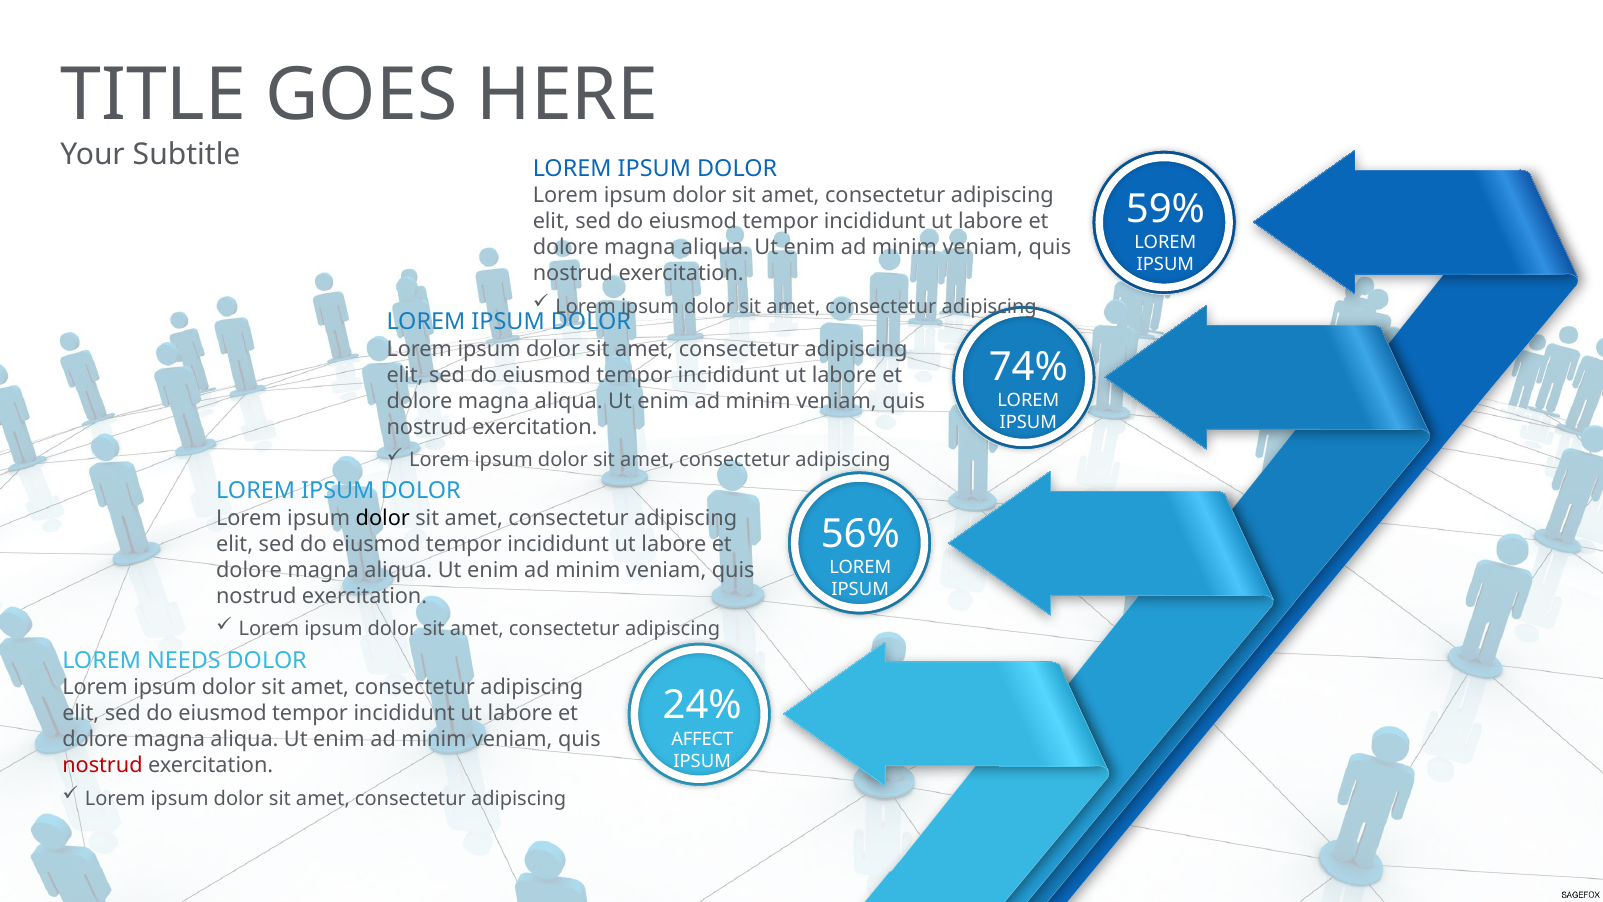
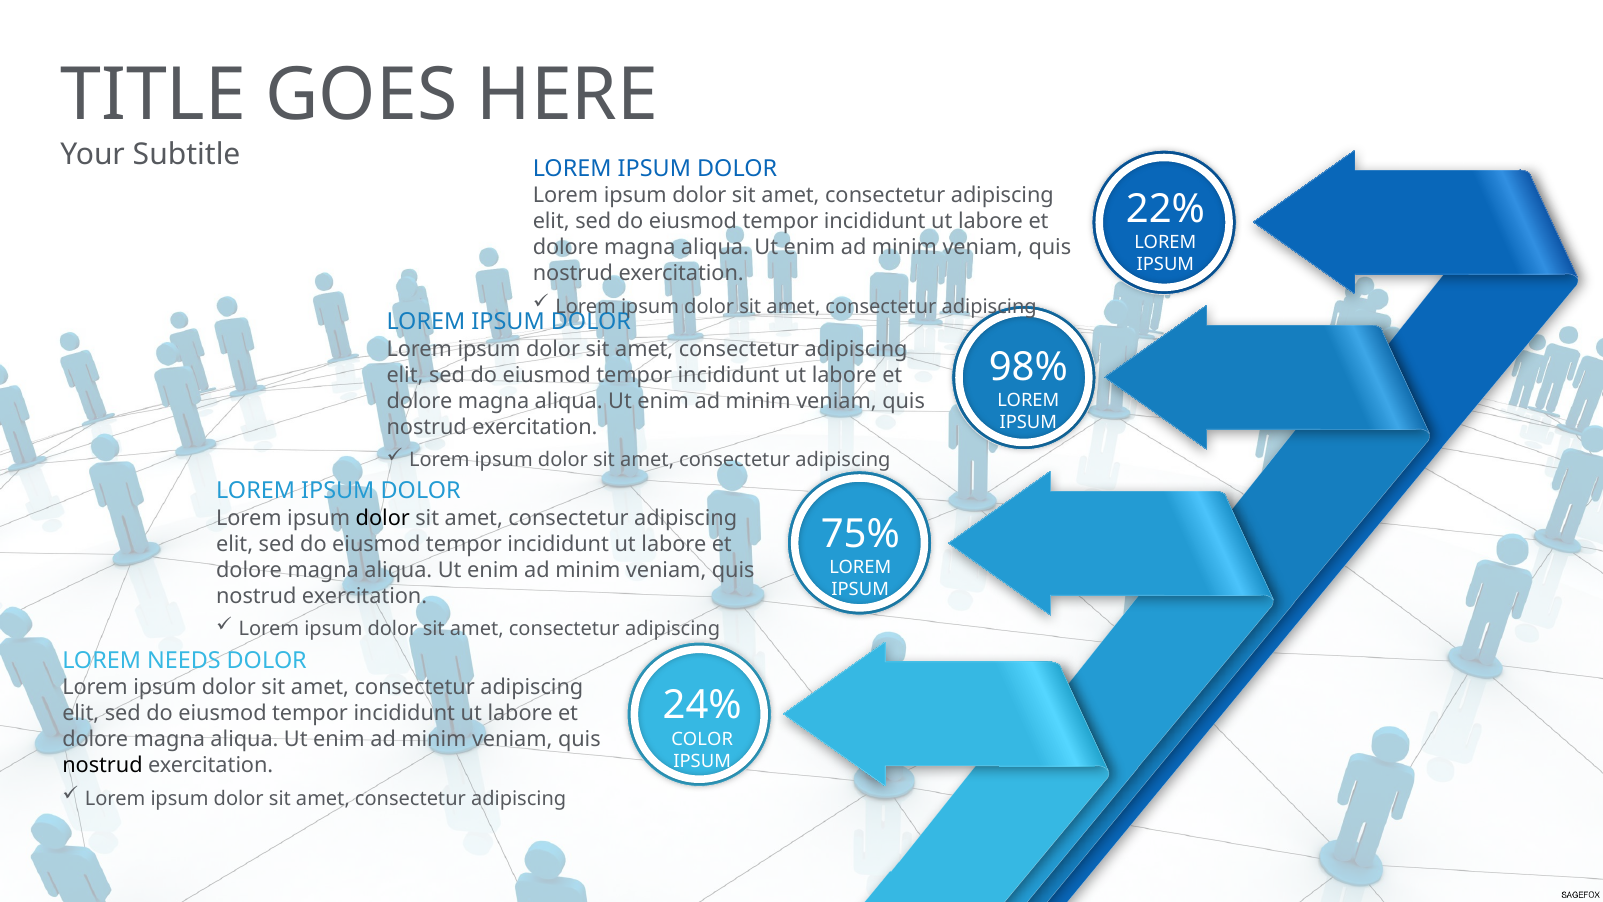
59%: 59% -> 22%
74%: 74% -> 98%
56%: 56% -> 75%
AFFECT: AFFECT -> COLOR
nostrud at (102, 765) colour: red -> black
